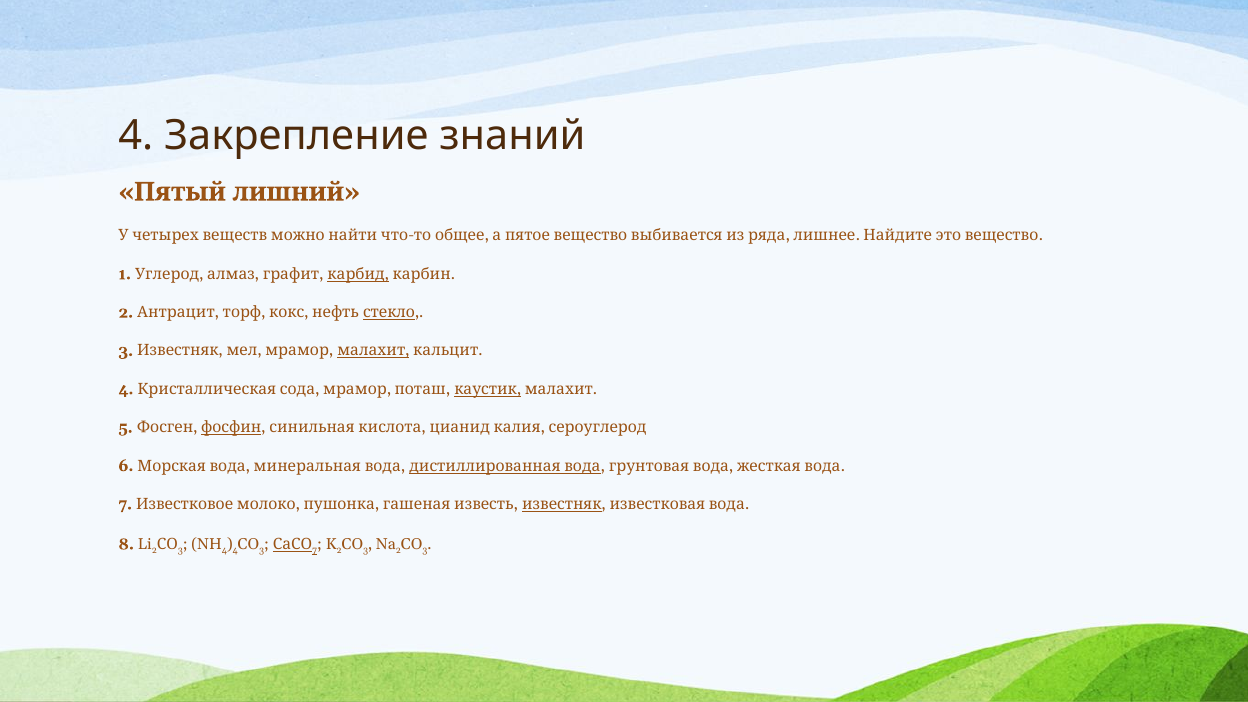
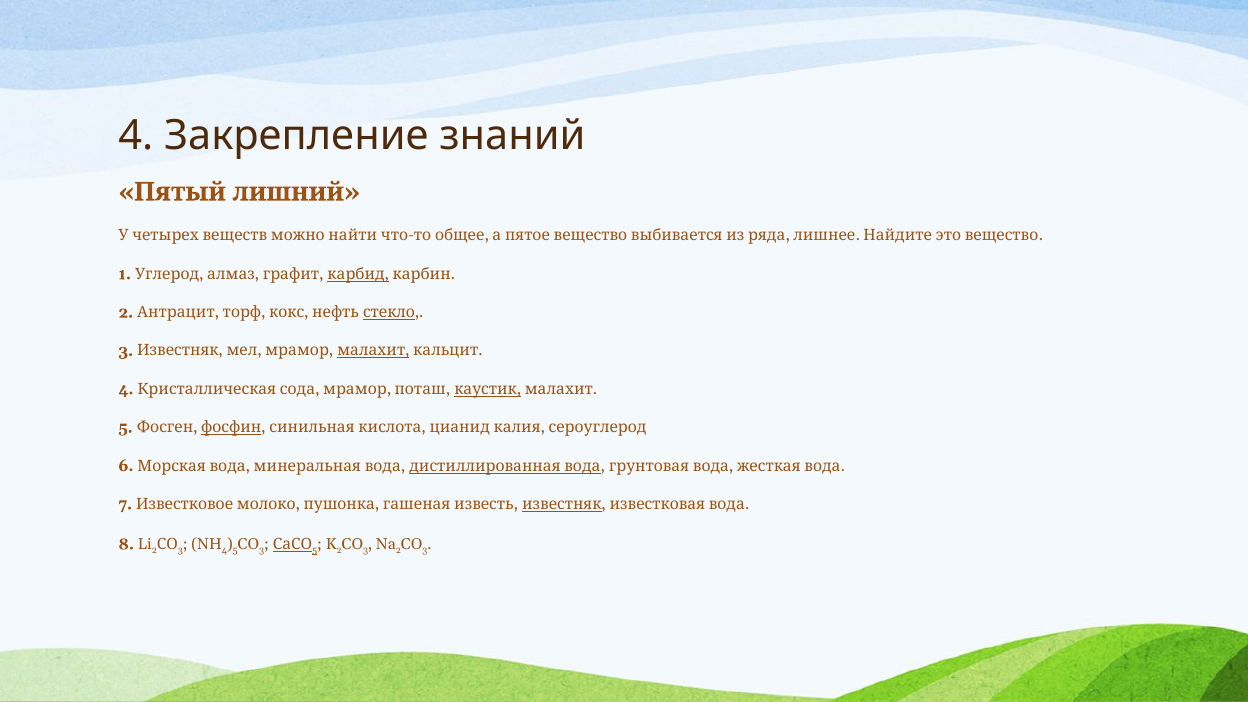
4 at (235, 550): 4 -> 5
7 at (315, 550): 7 -> 5
